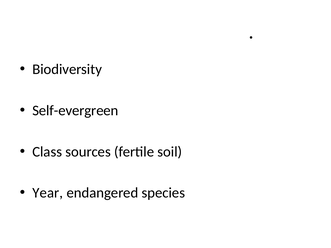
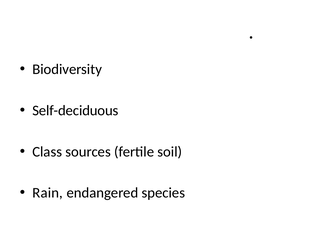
Self-evergreen: Self-evergreen -> Self-deciduous
Year: Year -> Rain
